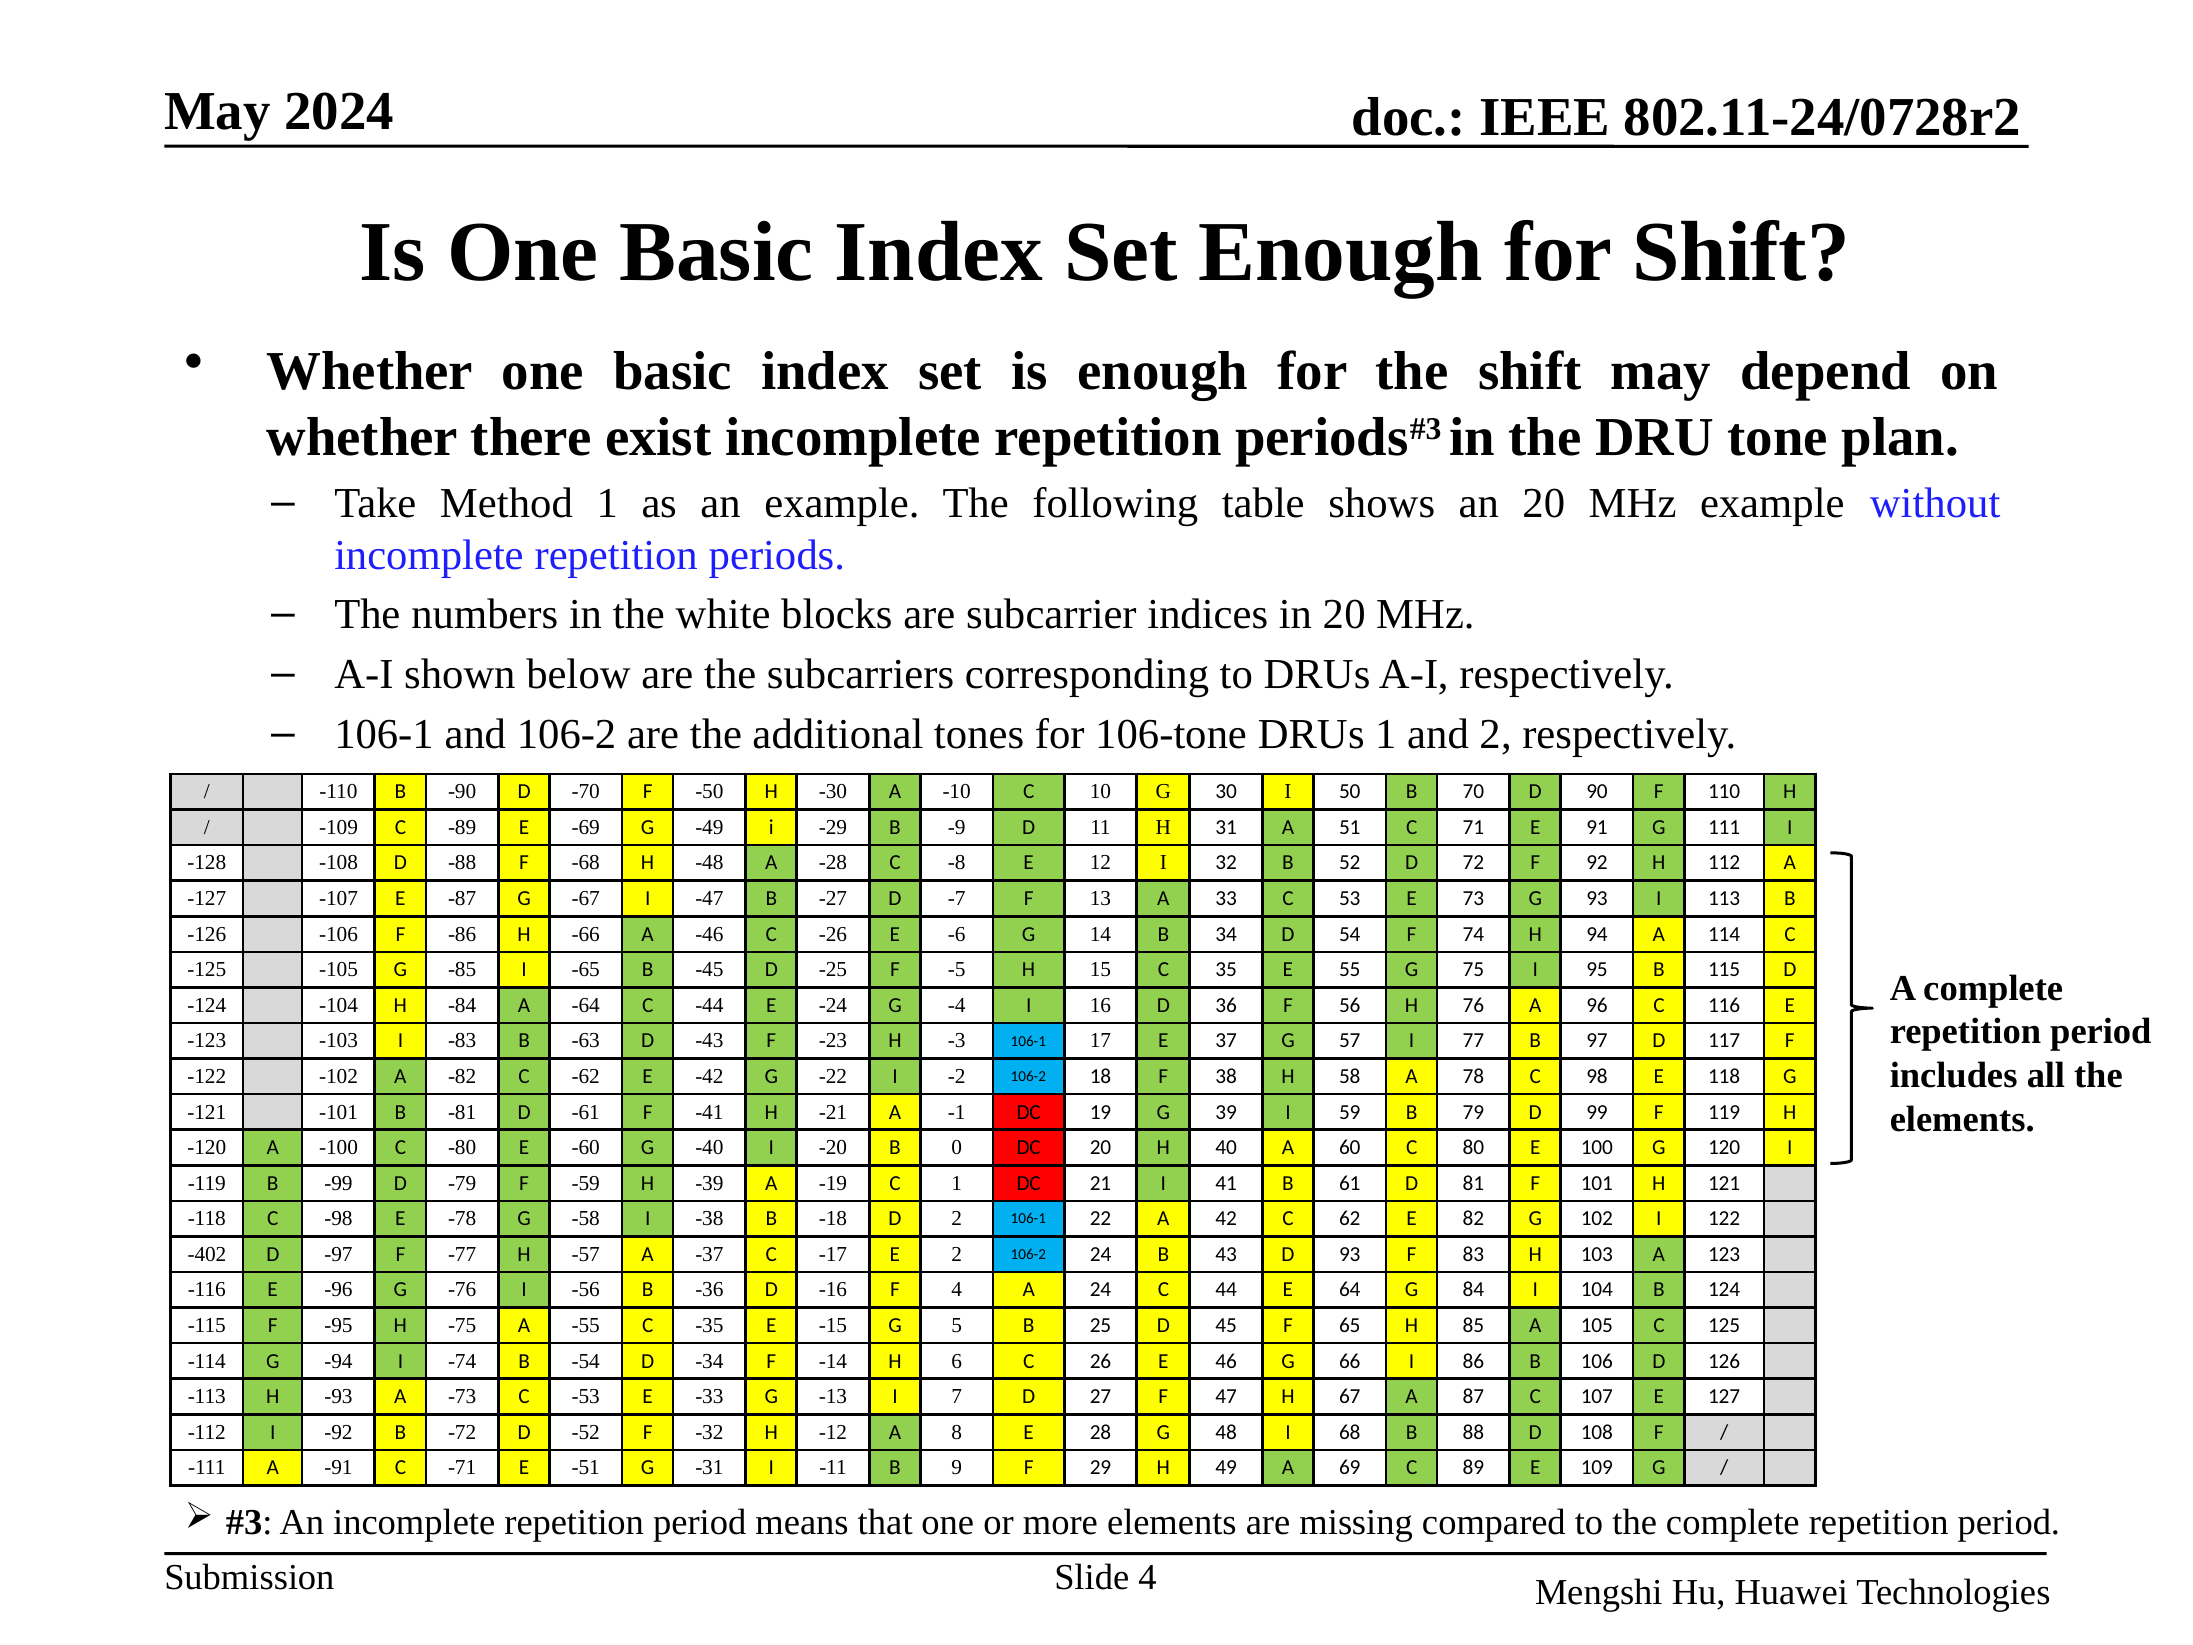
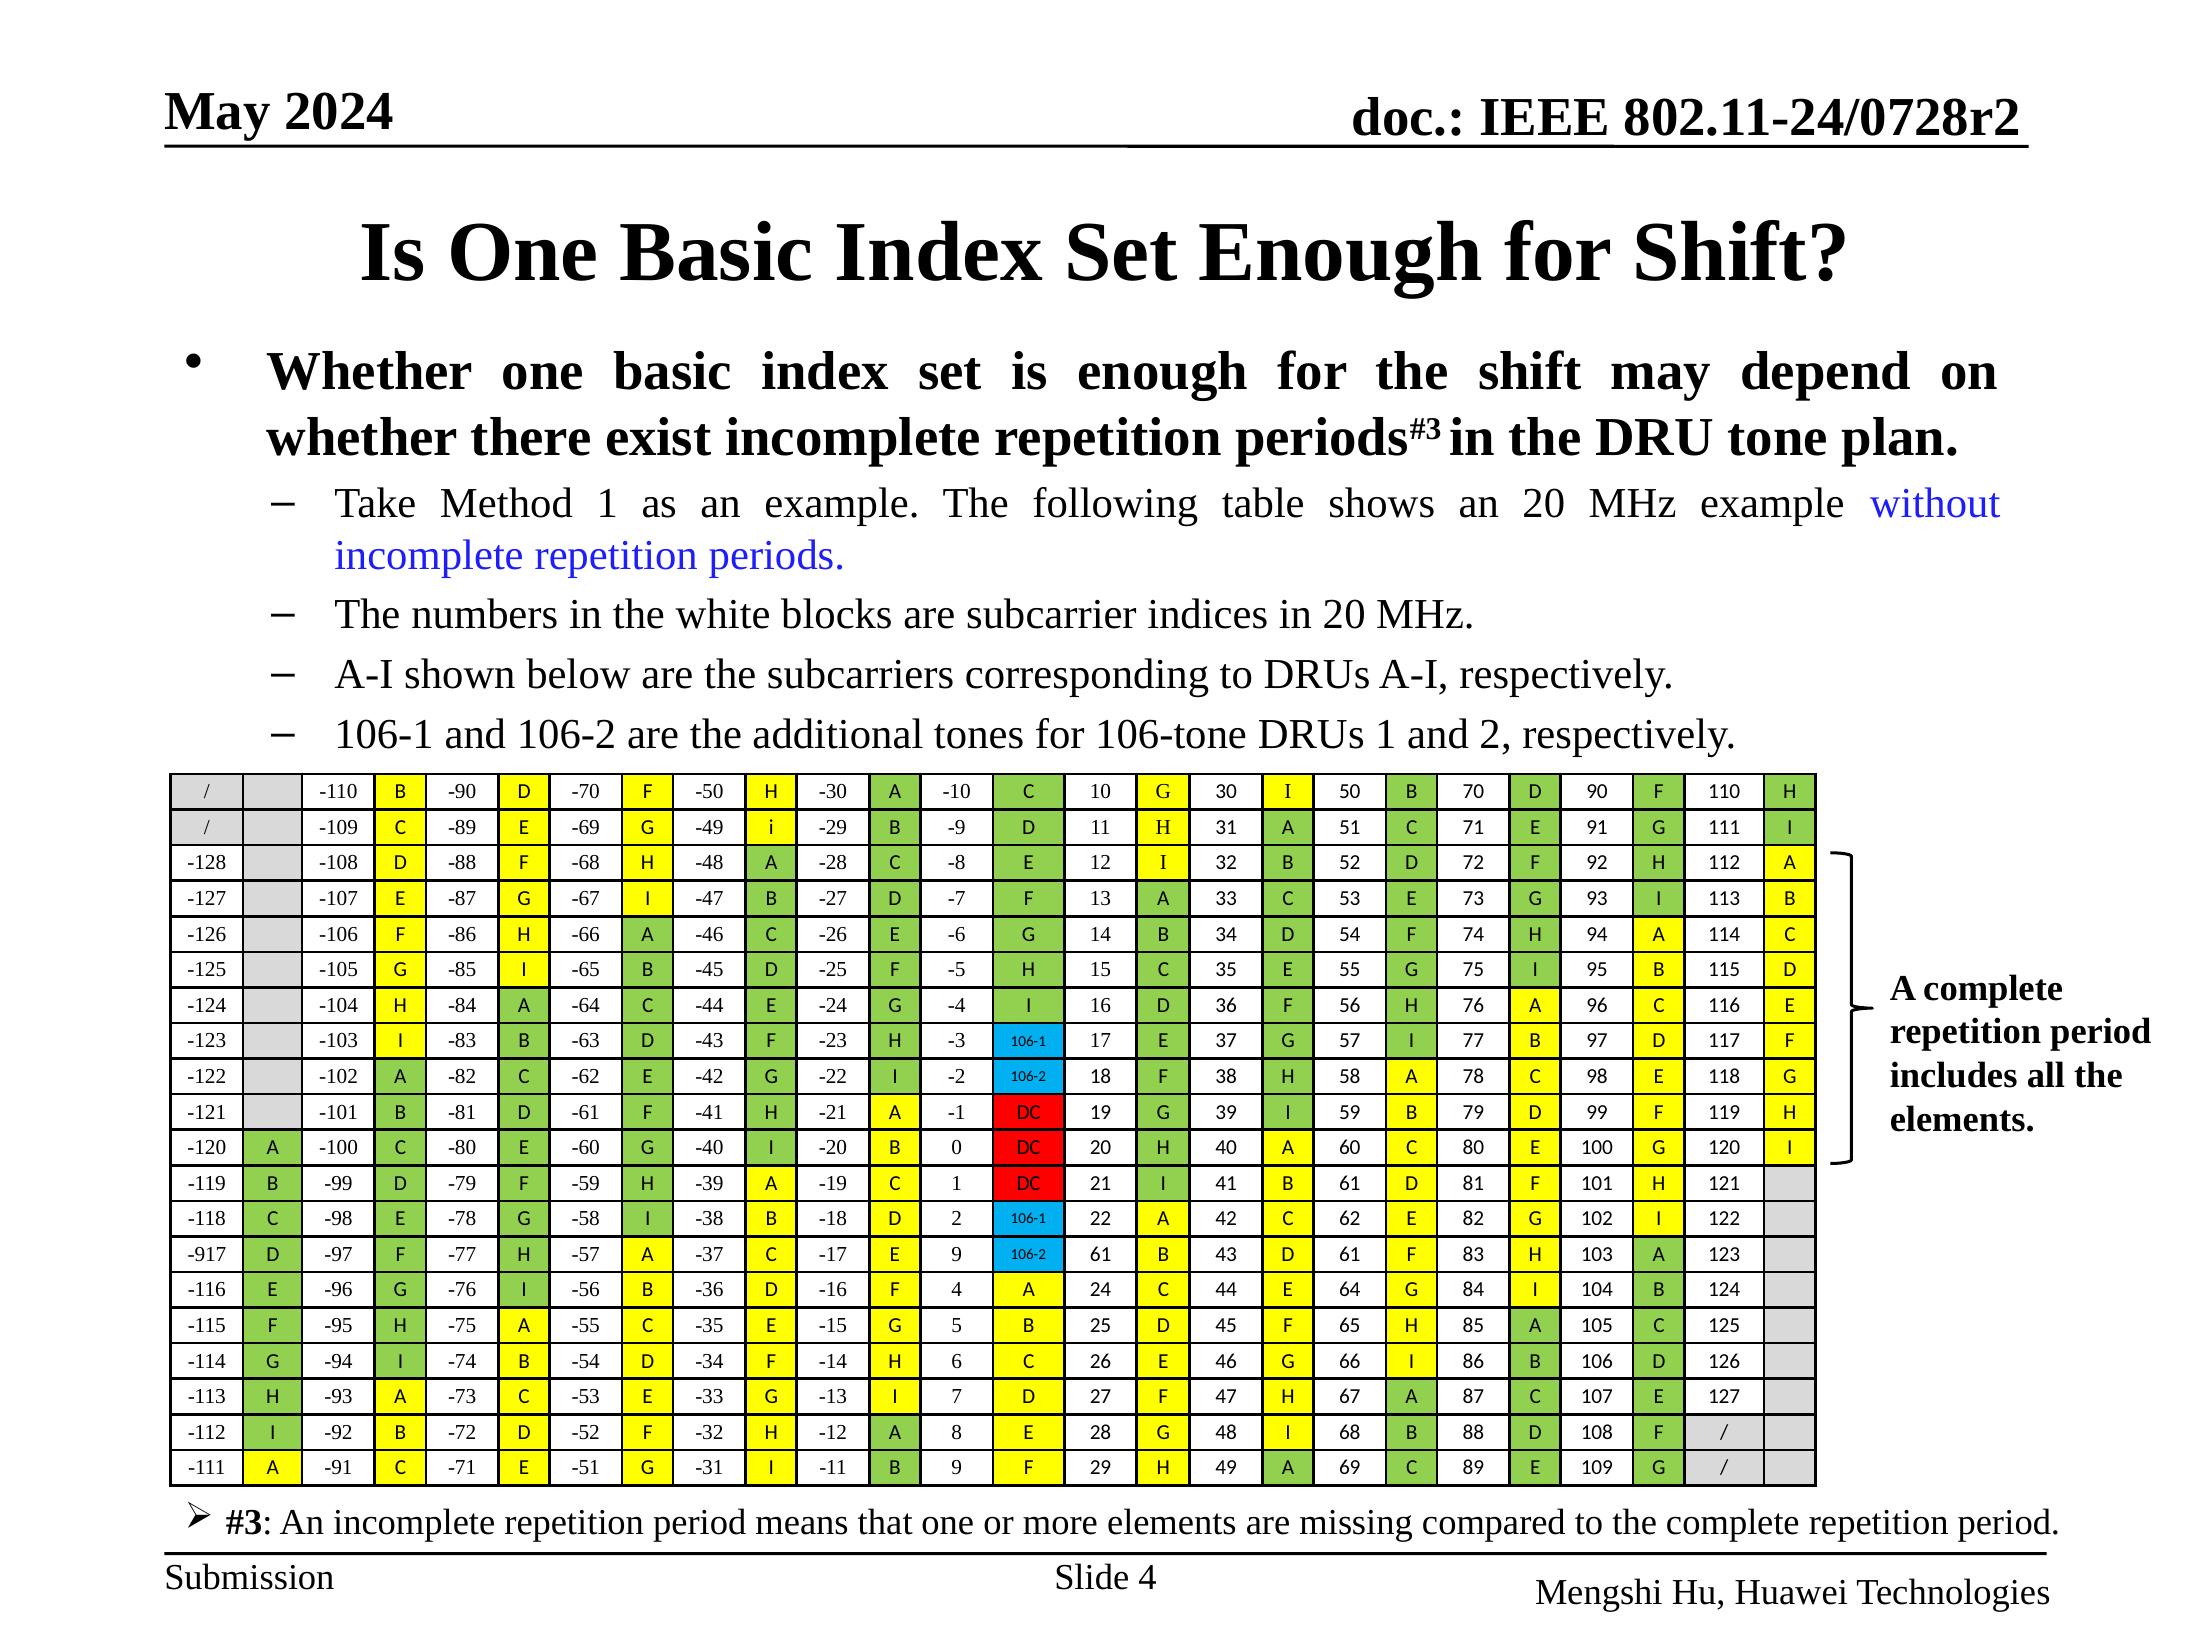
-402: -402 -> -917
E 2: 2 -> 9
106-2 24: 24 -> 61
D 93: 93 -> 61
